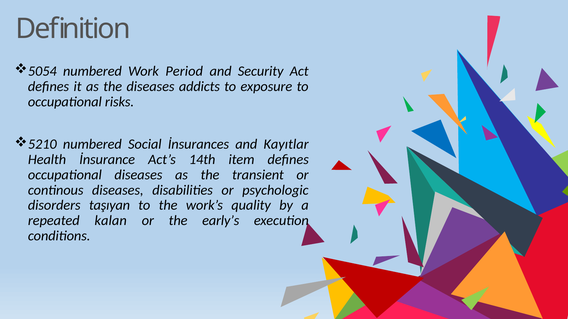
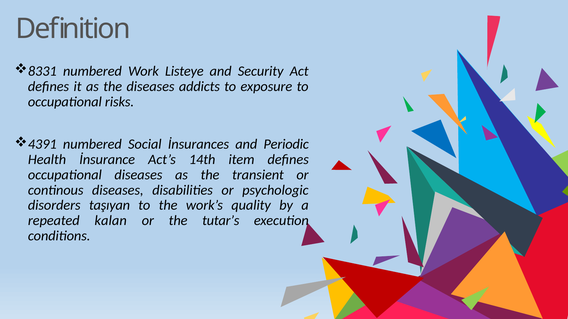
5054: 5054 -> 8331
Period: Period -> Listeye
5210: 5210 -> 4391
Kayıtlar: Kayıtlar -> Periodic
early’s: early’s -> tutar’s
